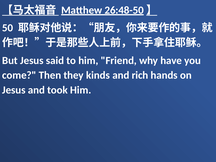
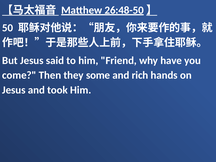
kinds: kinds -> some
